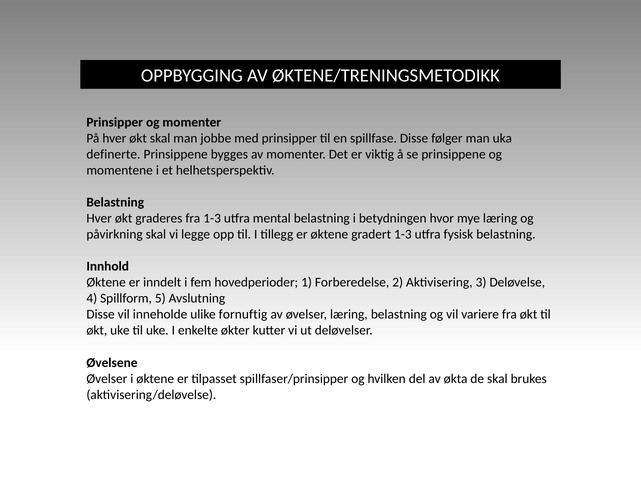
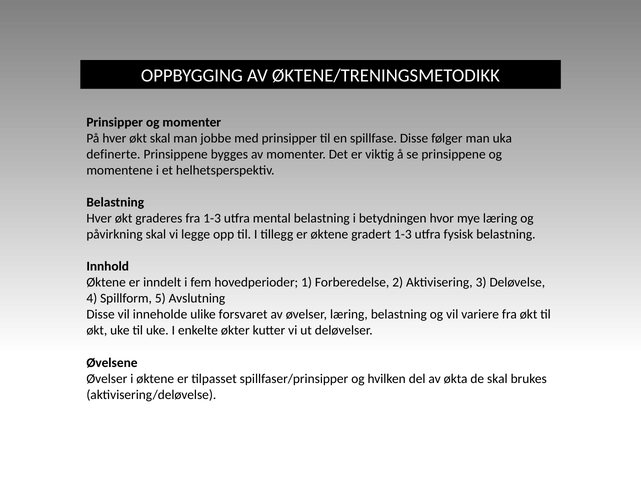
fornuftig: fornuftig -> forsvaret
